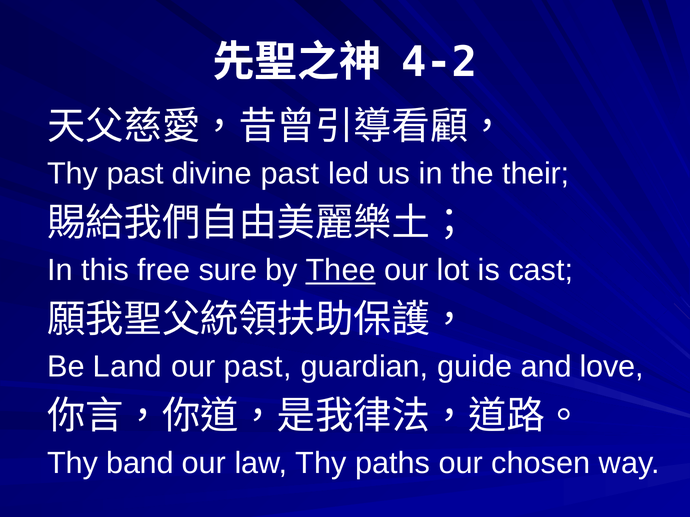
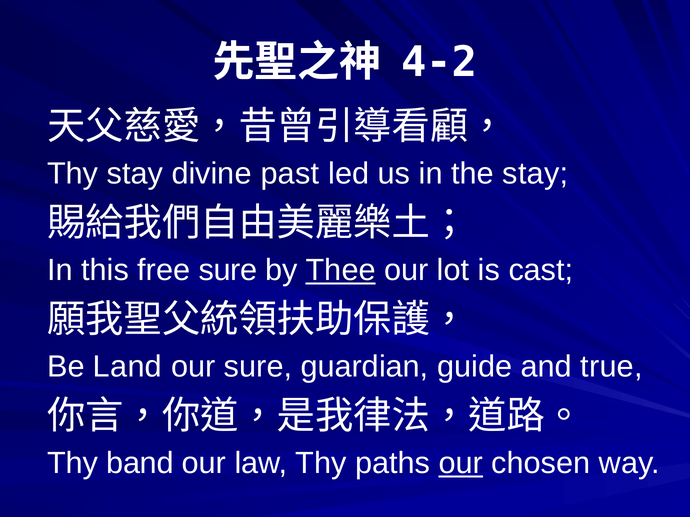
Thy past: past -> stay
the their: their -> stay
our past: past -> sure
love: love -> true
our at (461, 464) underline: none -> present
